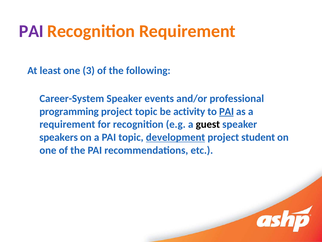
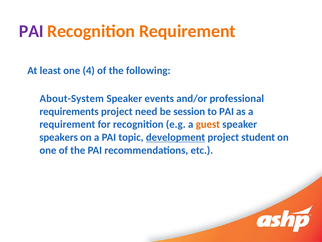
3: 3 -> 4
Career-System: Career-System -> About-System
programming: programming -> requirements
project topic: topic -> need
activity: activity -> session
PAI at (226, 111) underline: present -> none
guest colour: black -> orange
